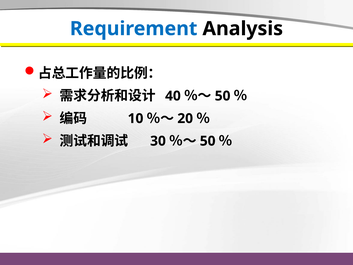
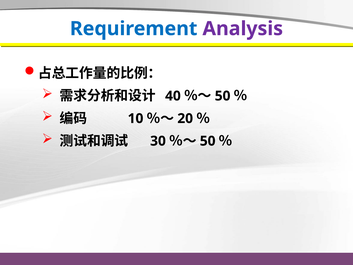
Analysis colour: black -> purple
